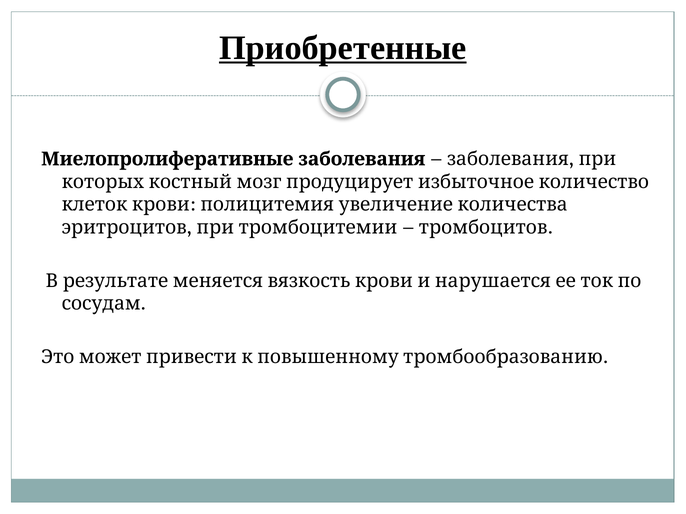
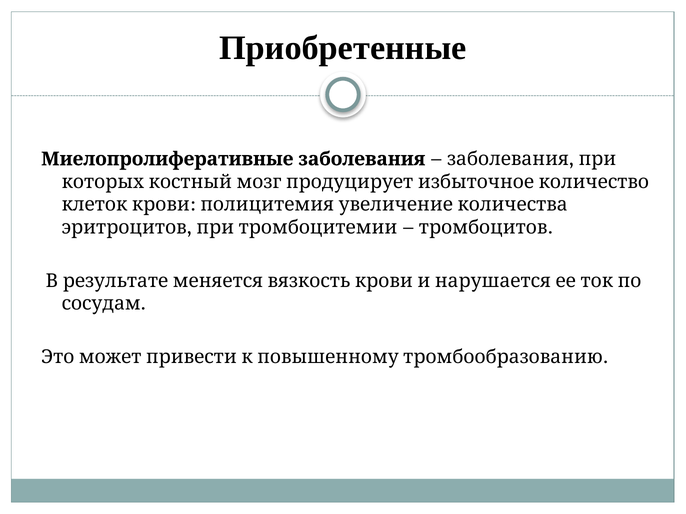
Приобретенные underline: present -> none
